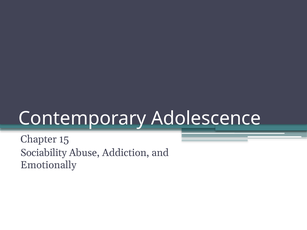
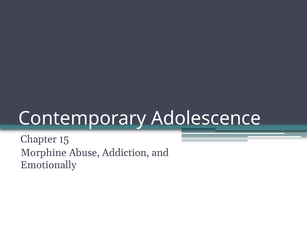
Sociability: Sociability -> Morphine
